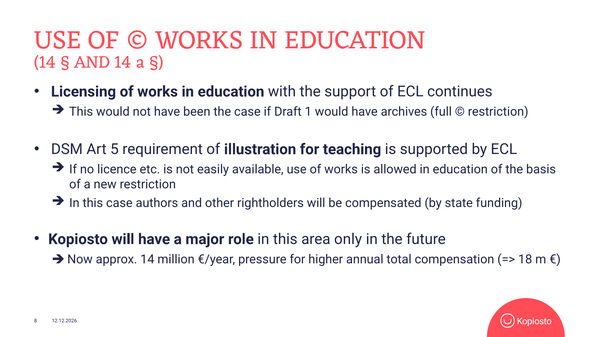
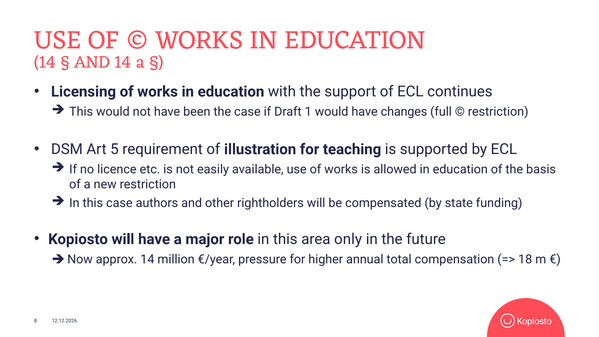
archives: archives -> changes
